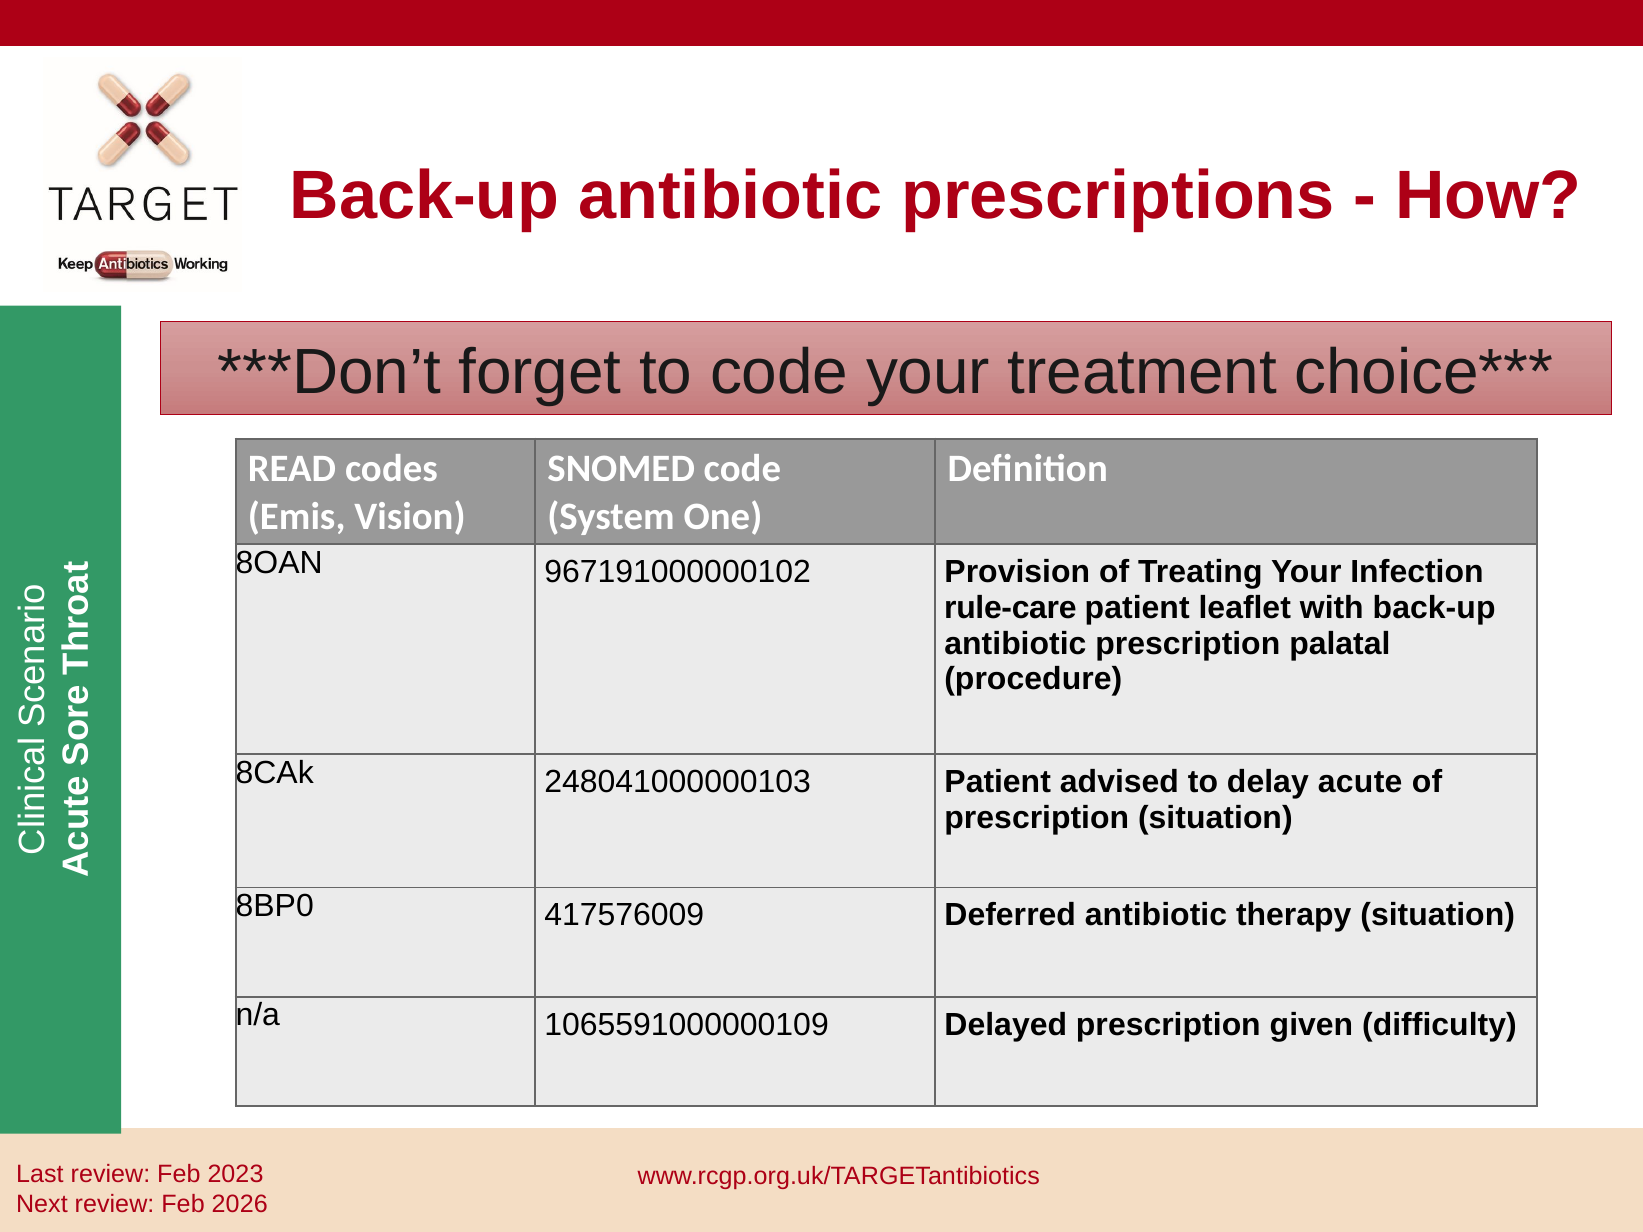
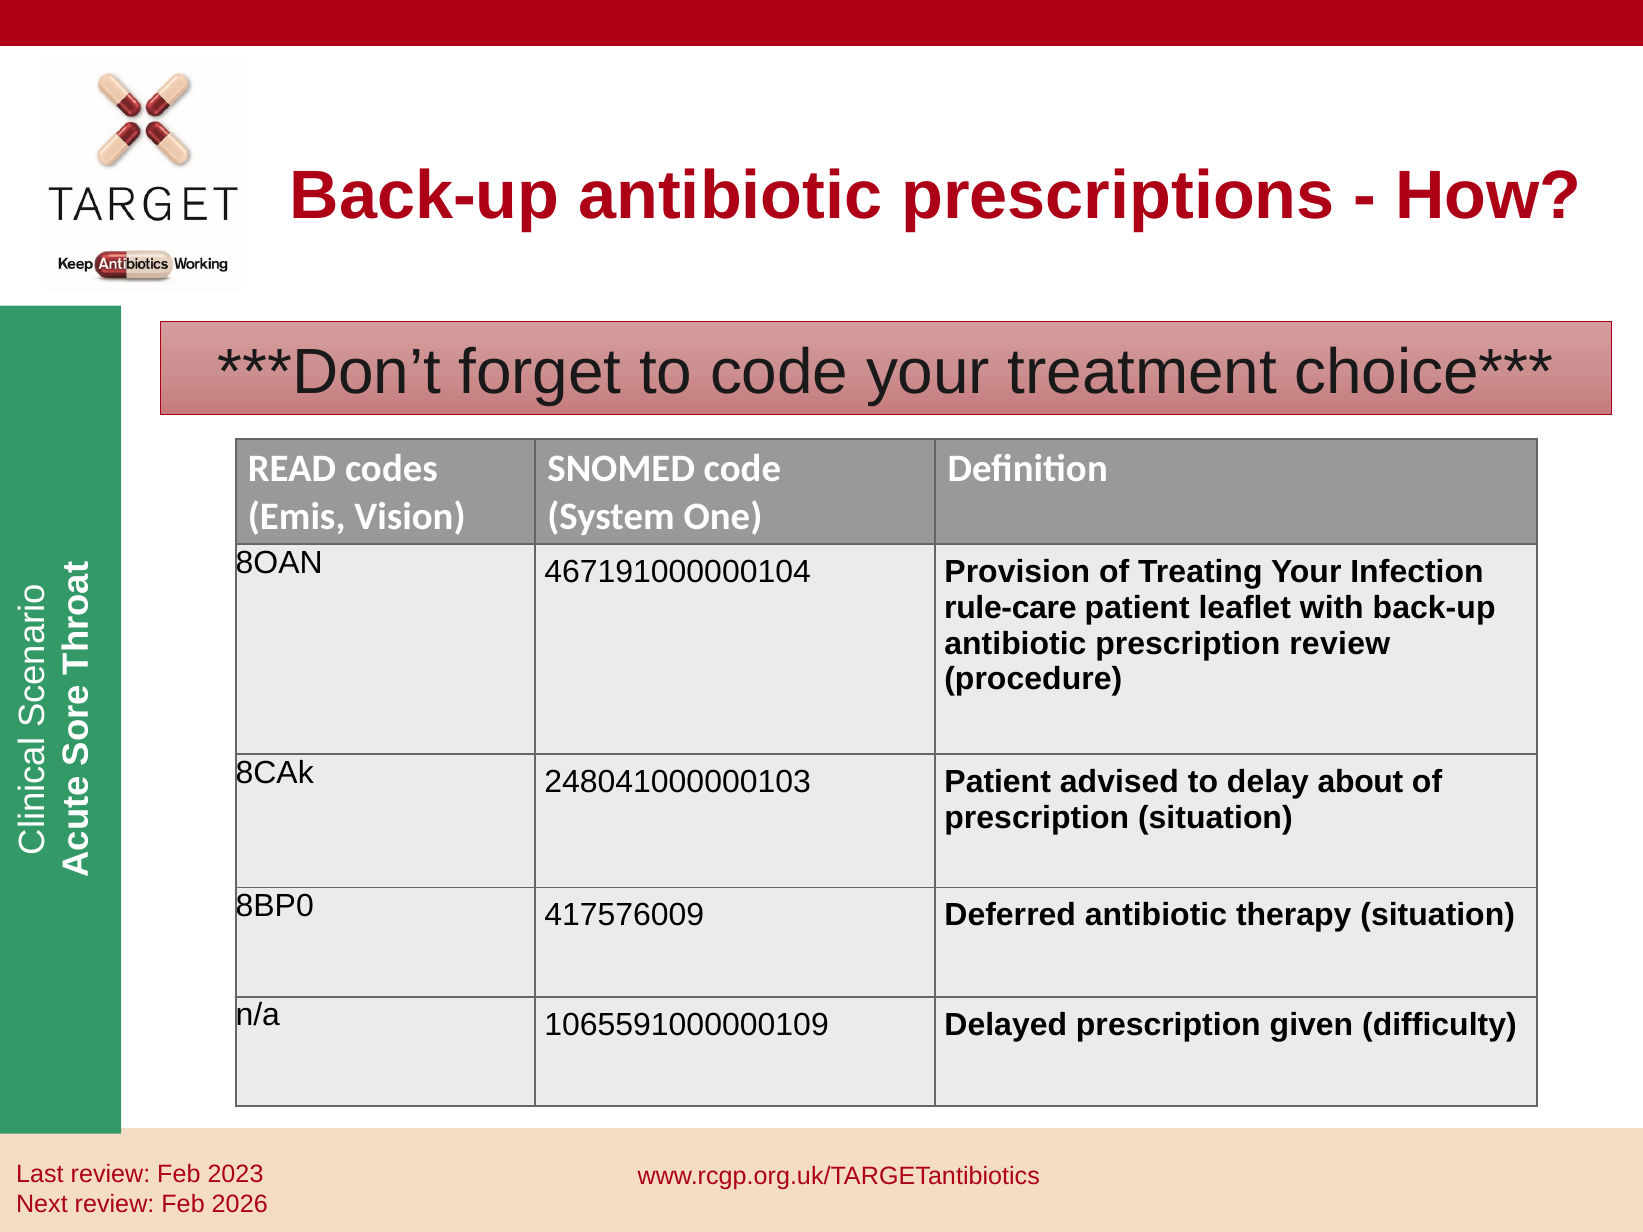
967191000000102: 967191000000102 -> 467191000000104
prescription palatal: palatal -> review
acute: acute -> about
